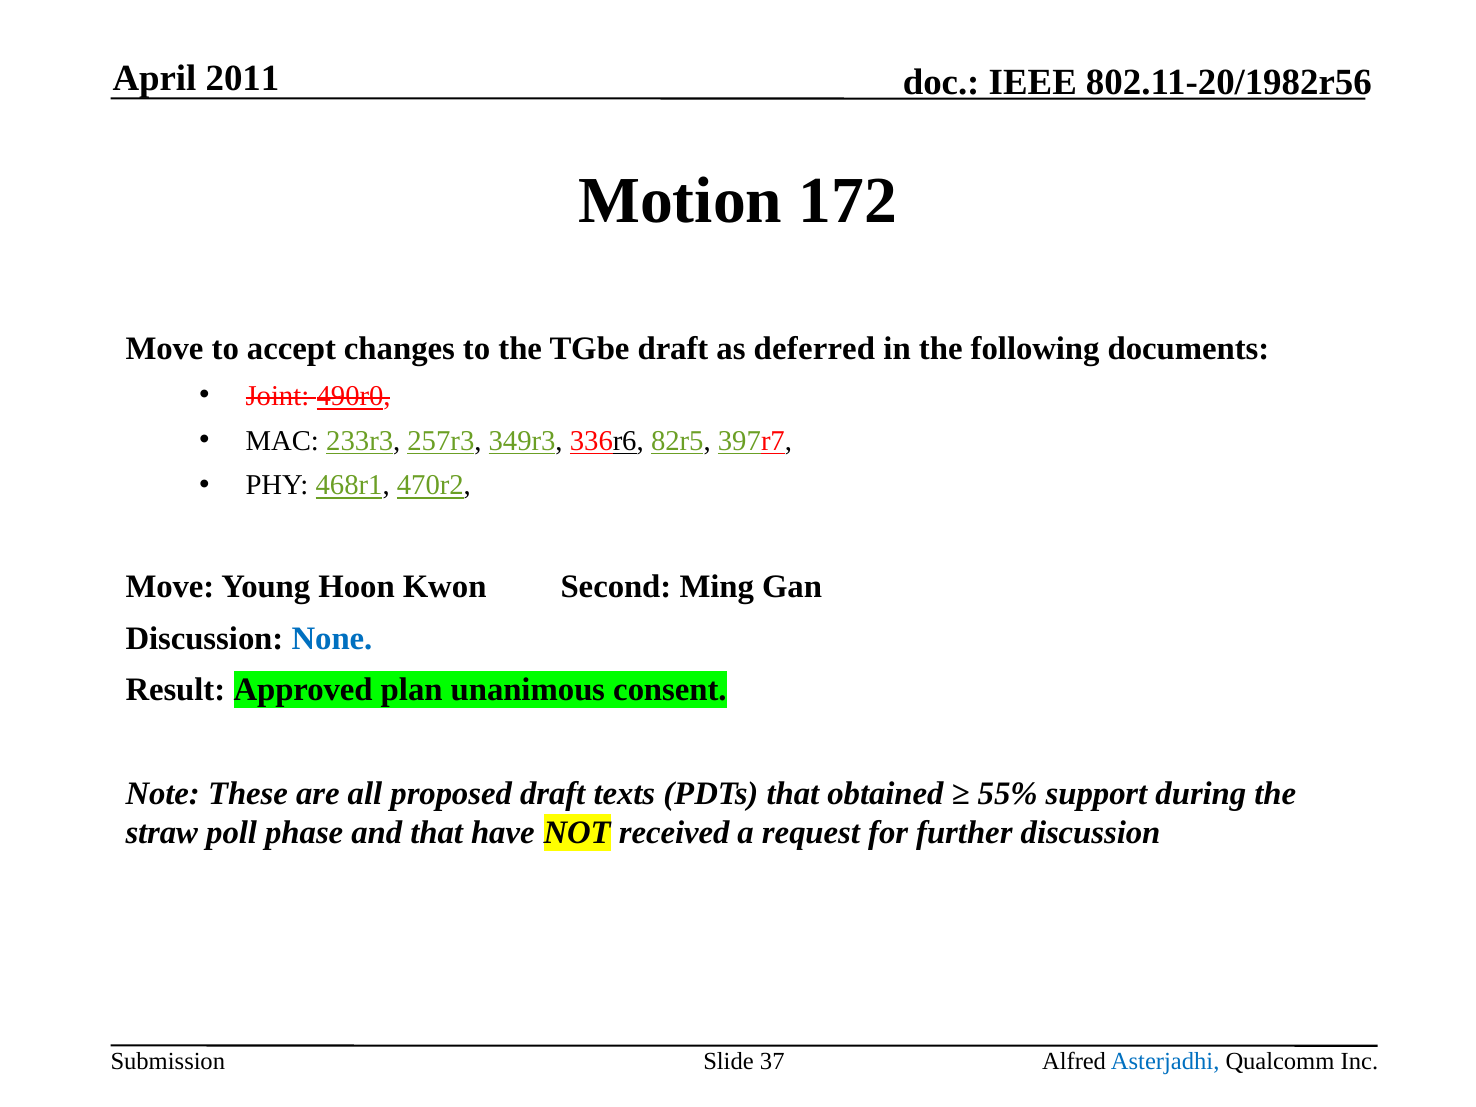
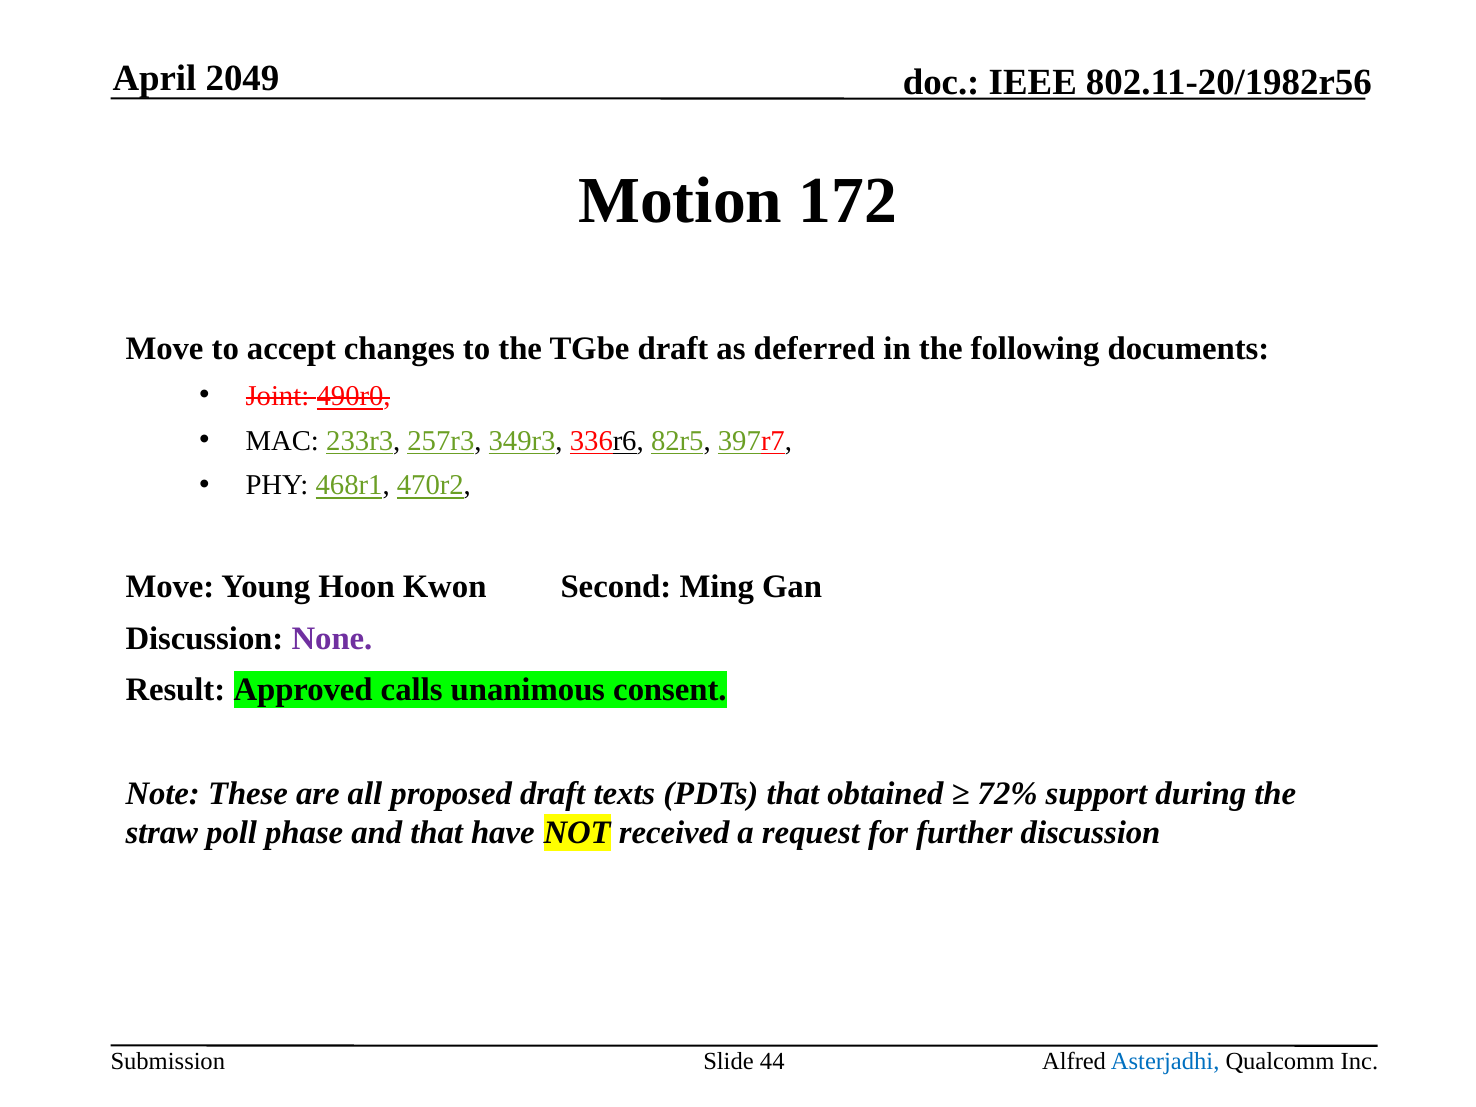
2011: 2011 -> 2049
None colour: blue -> purple
plan: plan -> calls
55%: 55% -> 72%
37: 37 -> 44
